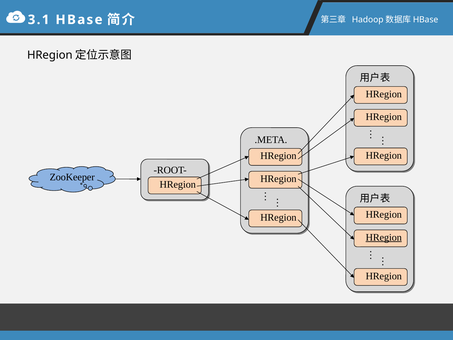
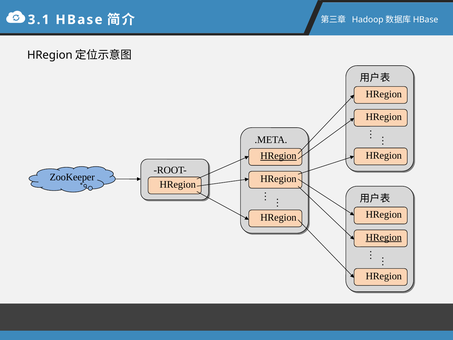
HRegion at (278, 156) underline: none -> present
